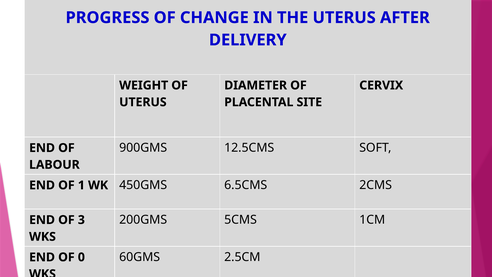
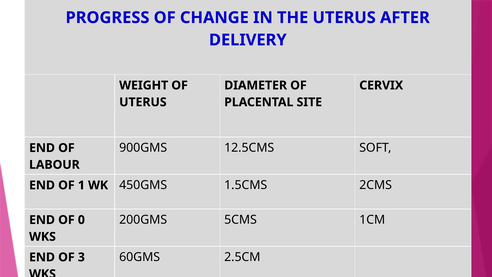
6.5CMS: 6.5CMS -> 1.5CMS
3: 3 -> 0
0: 0 -> 3
